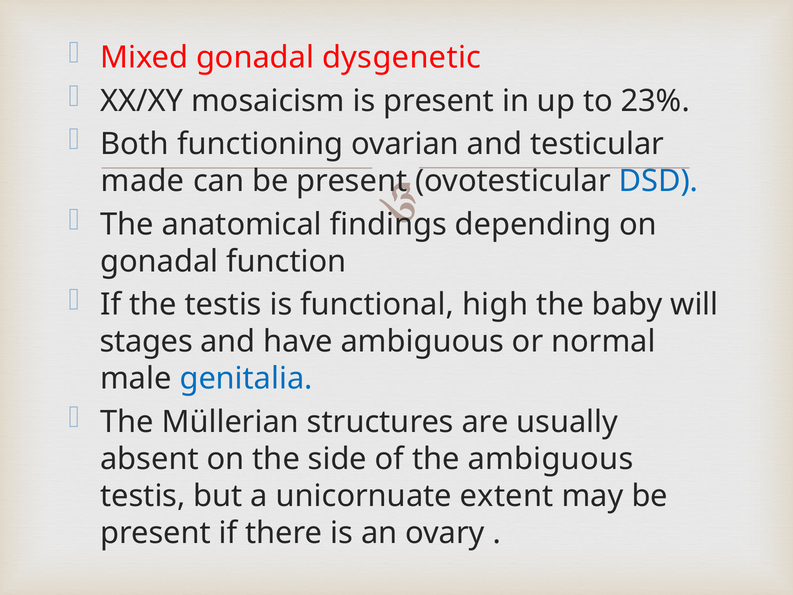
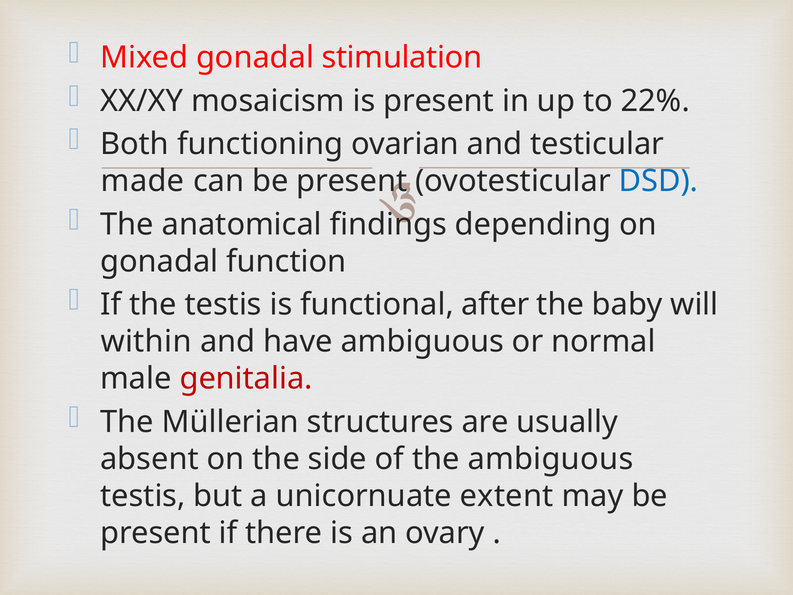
dysgenetic: dysgenetic -> stimulation
23%: 23% -> 22%
high: high -> after
stages: stages -> within
genitalia colour: blue -> red
